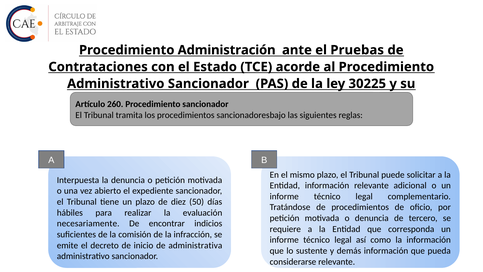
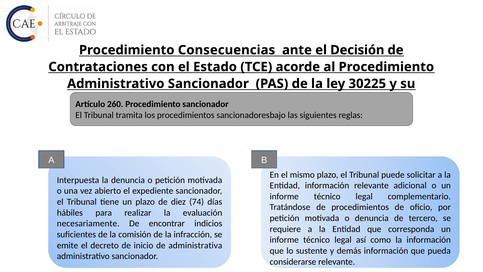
Administración: Administración -> Consecuencias
Pruebas: Pruebas -> Decisión
50: 50 -> 74
